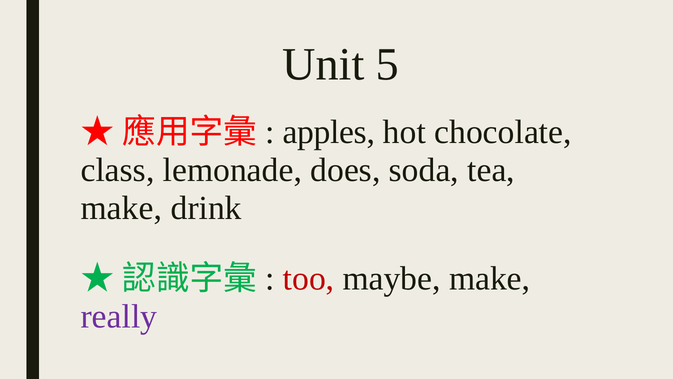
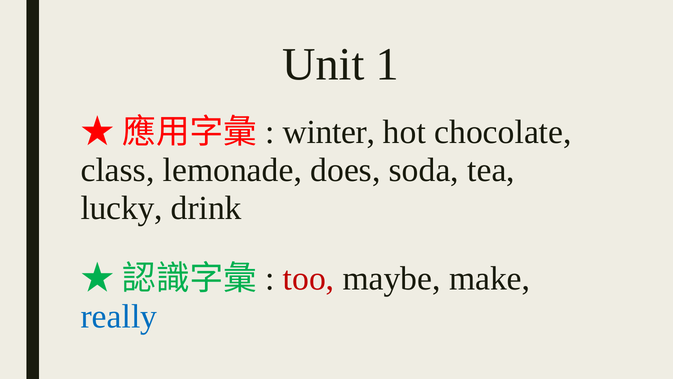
5: 5 -> 1
apples: apples -> winter
make at (122, 208): make -> lucky
really colour: purple -> blue
